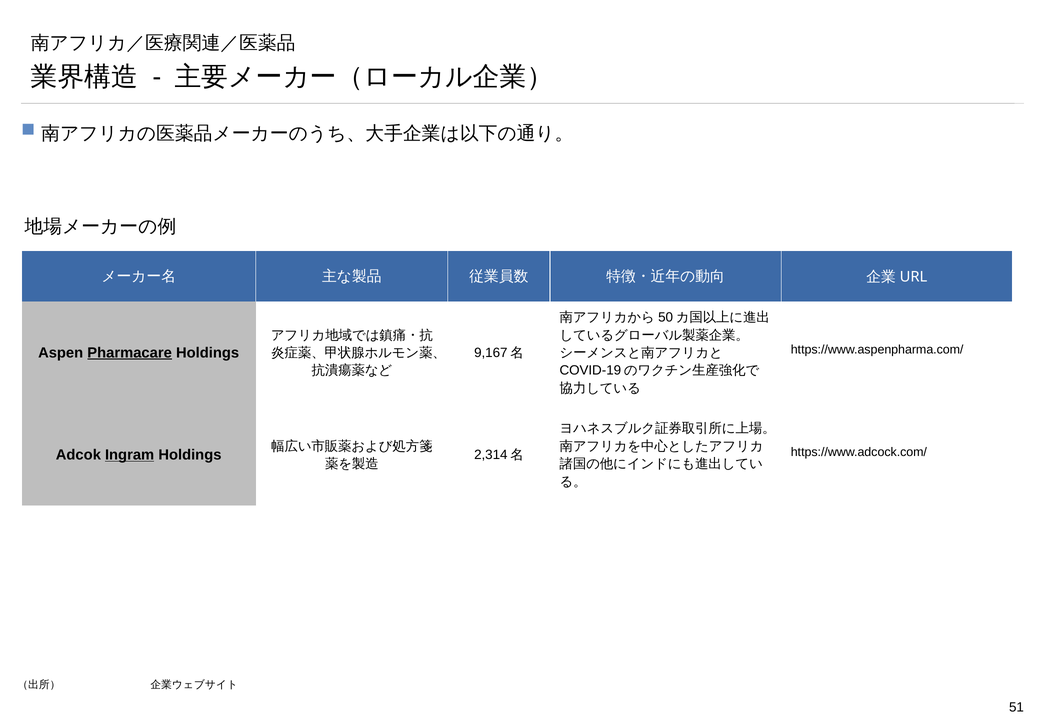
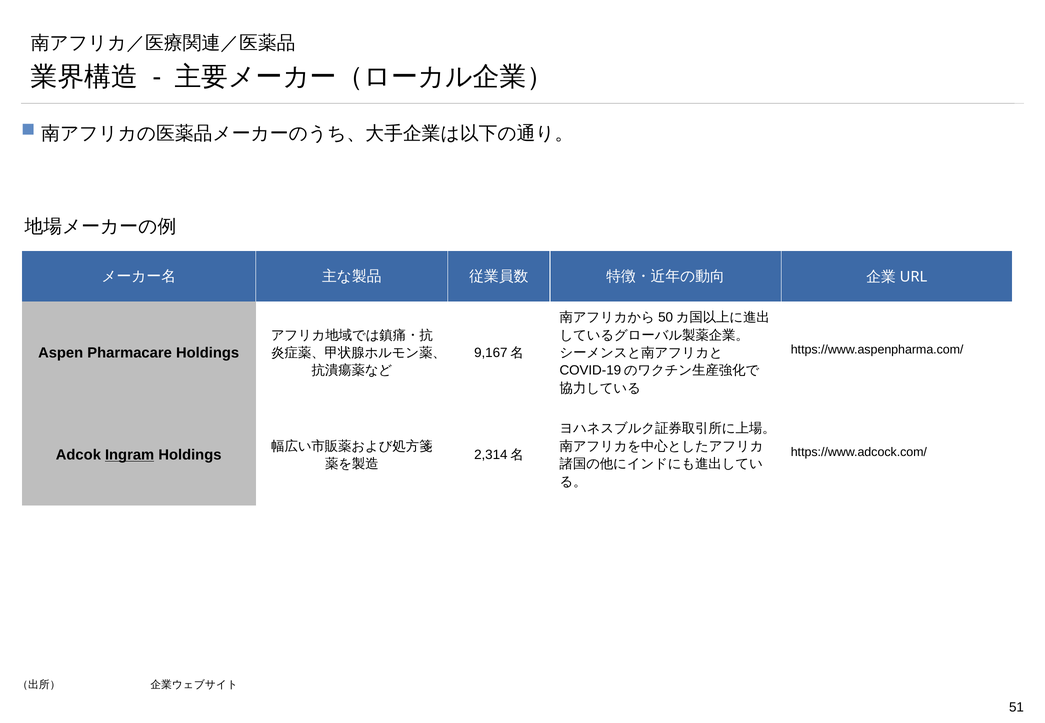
Pharmacare underline: present -> none
